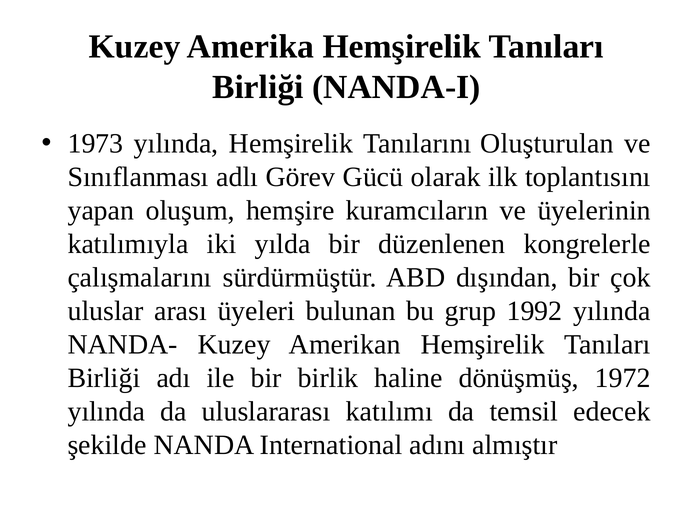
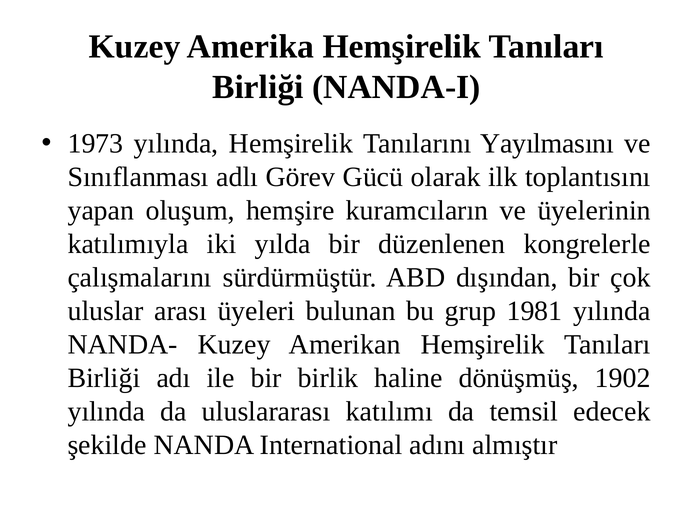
Oluşturulan: Oluşturulan -> Yayılmasını
1992: 1992 -> 1981
1972: 1972 -> 1902
